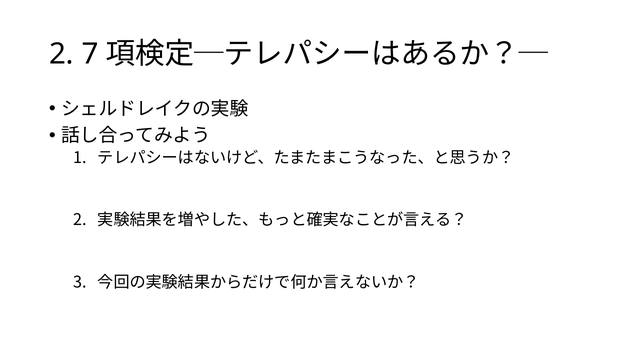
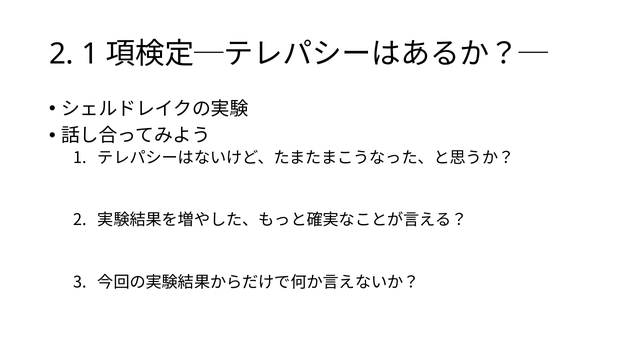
2 7: 7 -> 1
